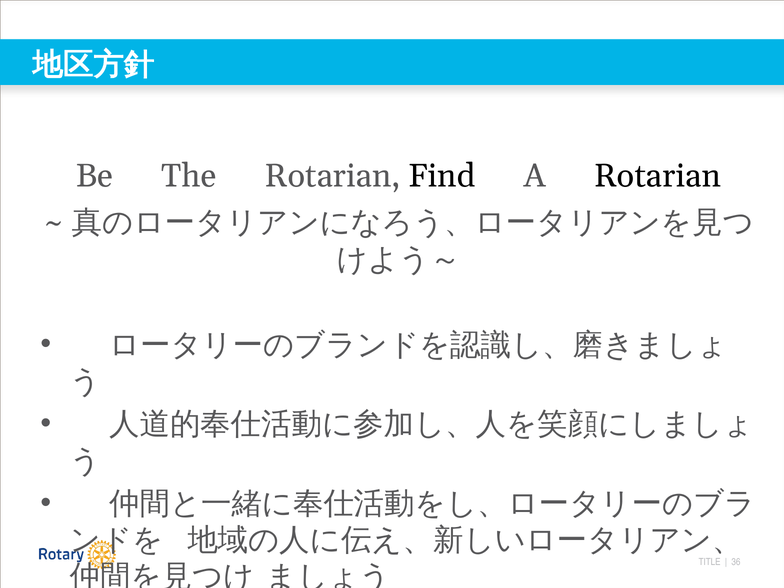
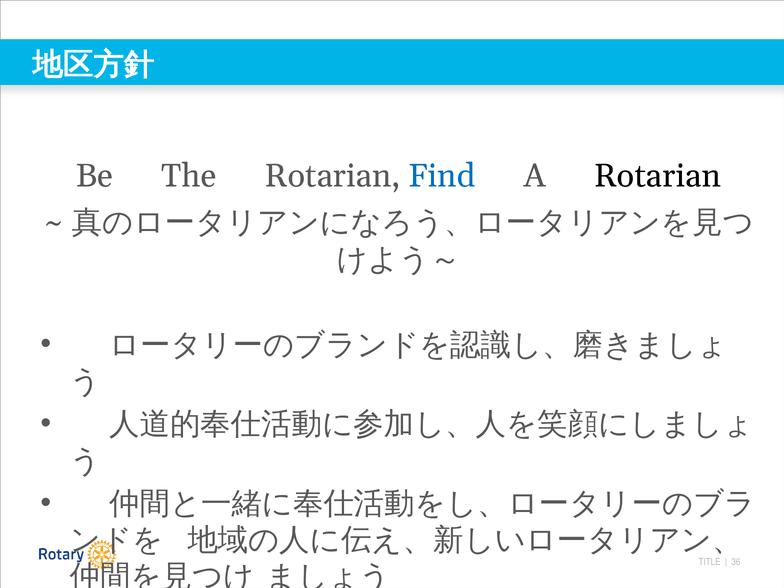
Find colour: black -> blue
